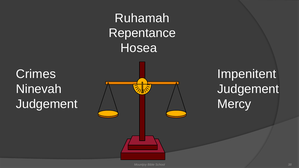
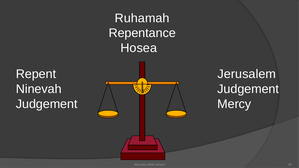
Crimes: Crimes -> Repent
Impenitent: Impenitent -> Jerusalem
